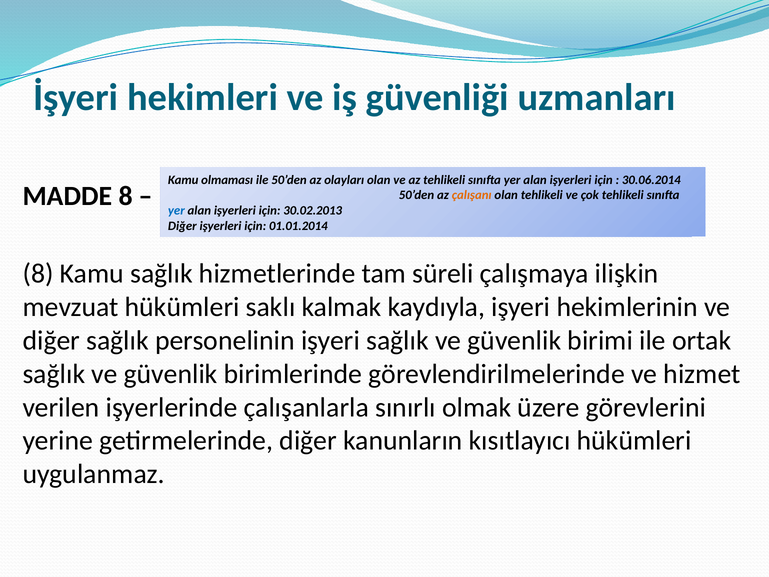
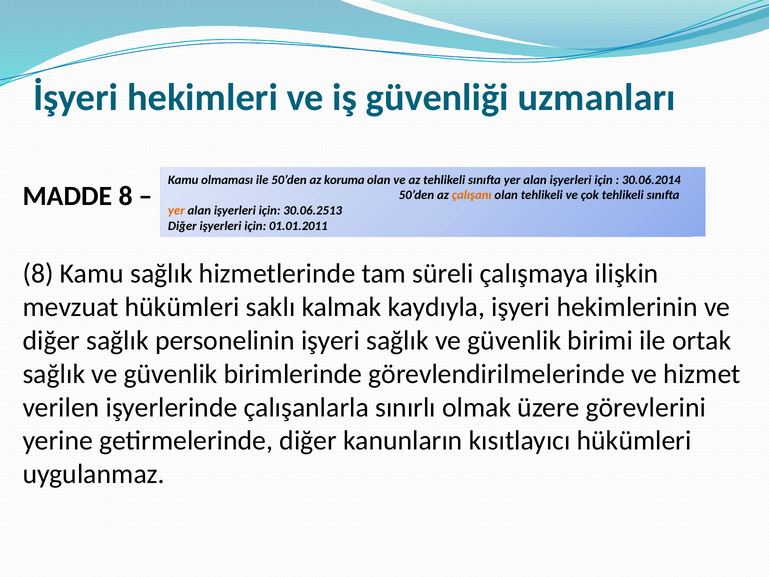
olayları: olayları -> koruma
yer at (176, 210) colour: blue -> orange
30.02.2013: 30.02.2013 -> 30.06.2513
01.01.2014: 01.01.2014 -> 01.01.2011
